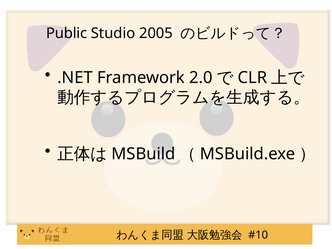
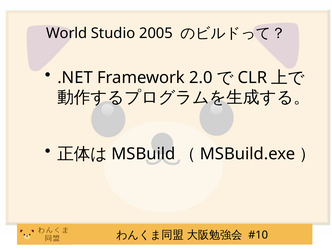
Public: Public -> World
